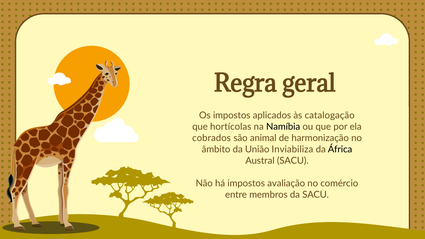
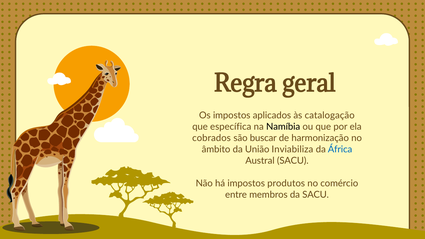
hortícolas: hortícolas -> específica
animal: animal -> buscar
África colour: black -> blue
avaliação: avaliação -> produtos
